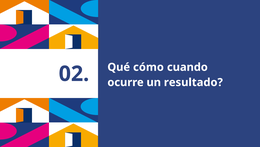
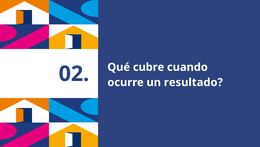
cómo: cómo -> cubre
